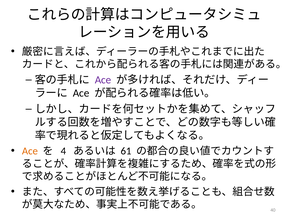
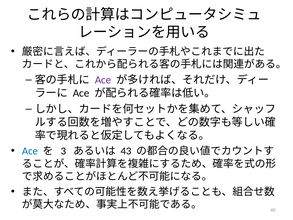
Ace at (30, 151) colour: orange -> blue
4: 4 -> 3
61: 61 -> 43
